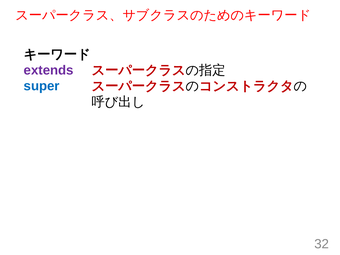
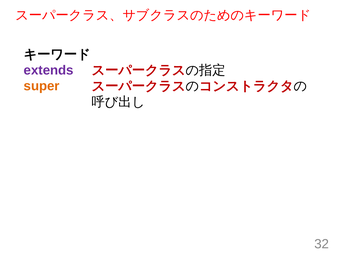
super colour: blue -> orange
